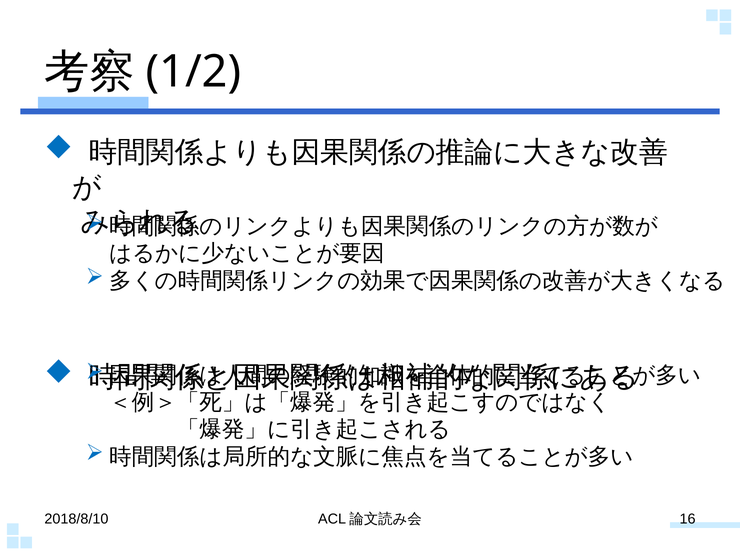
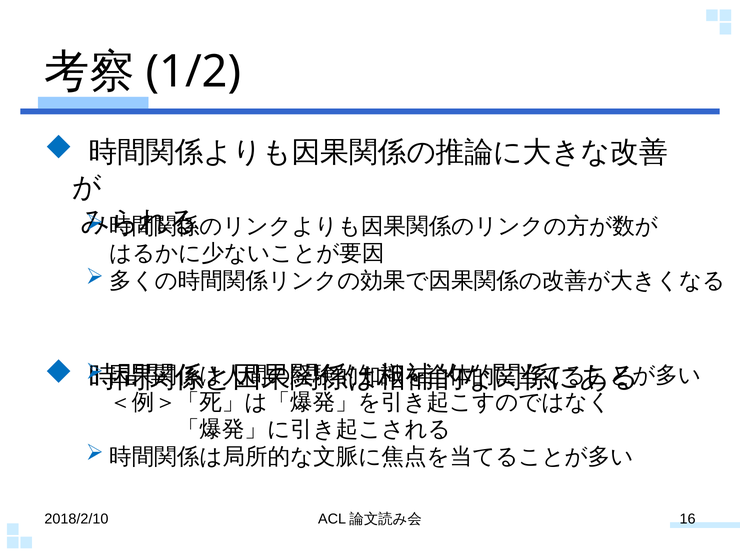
2018/8/10: 2018/8/10 -> 2018/2/10
